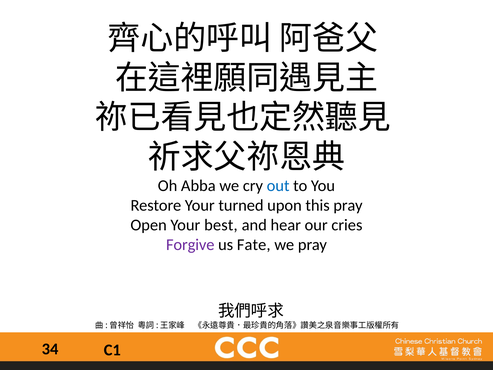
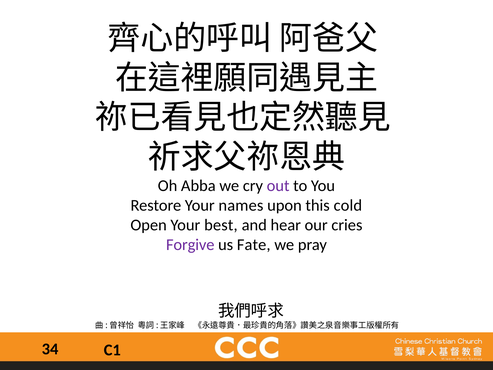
out colour: blue -> purple
turned: turned -> names
this pray: pray -> cold
